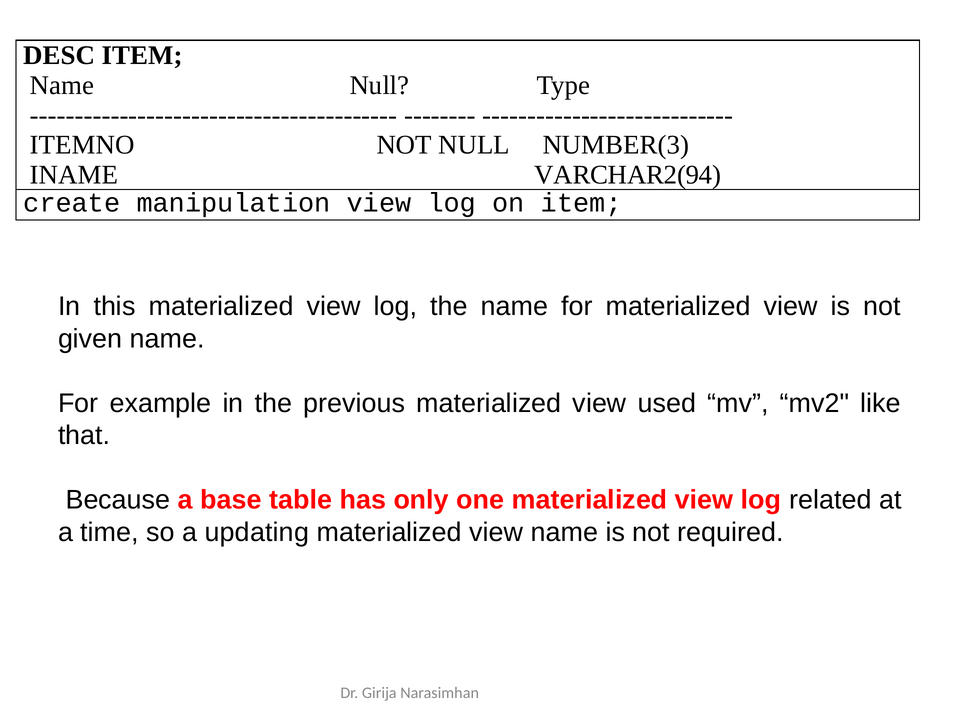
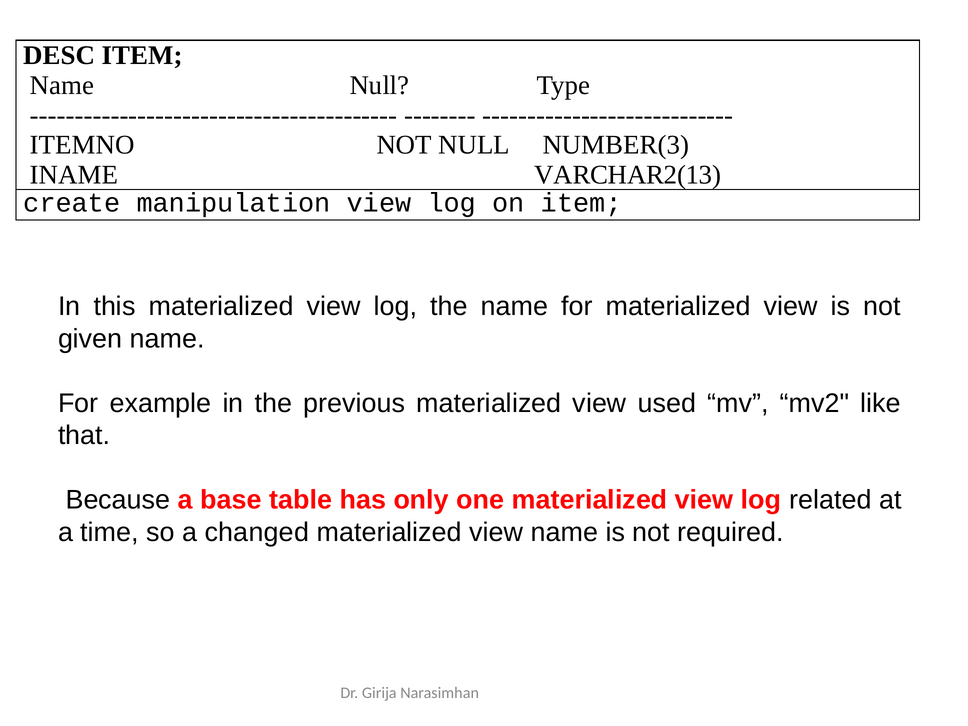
VARCHAR2(94: VARCHAR2(94 -> VARCHAR2(13
updating: updating -> changed
